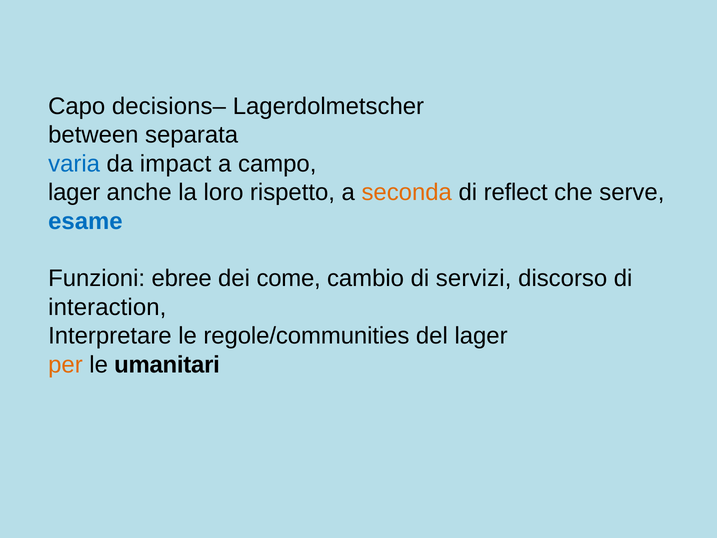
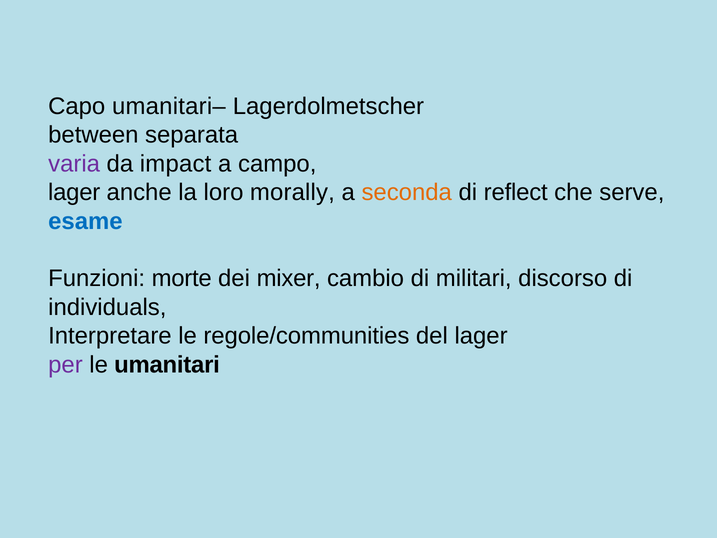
decisions–: decisions– -> umanitari–
varia colour: blue -> purple
rispetto: rispetto -> morally
ebree: ebree -> morte
come: come -> mixer
servizi: servizi -> militari
interaction: interaction -> individuals
per colour: orange -> purple
